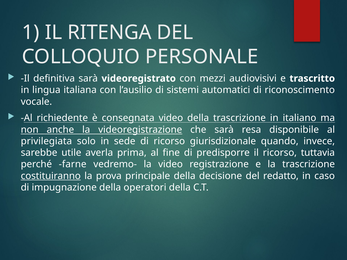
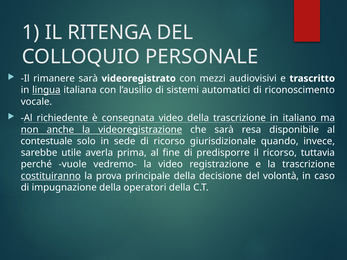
definitiva: definitiva -> rimanere
lingua underline: none -> present
privilegiata: privilegiata -> contestuale
farne: farne -> vuole
redatto: redatto -> volontà
